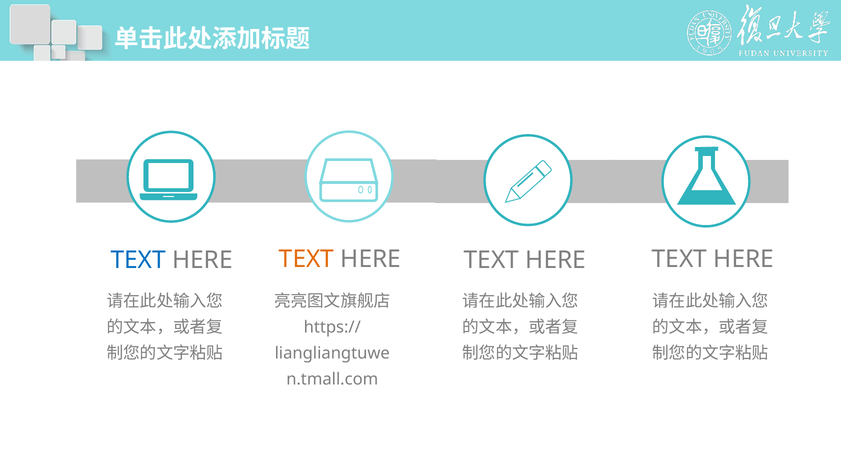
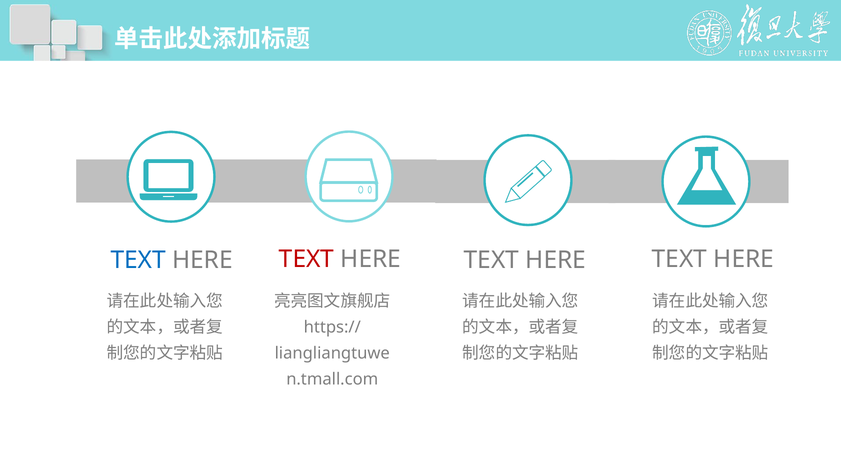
TEXT at (307, 259) colour: orange -> red
